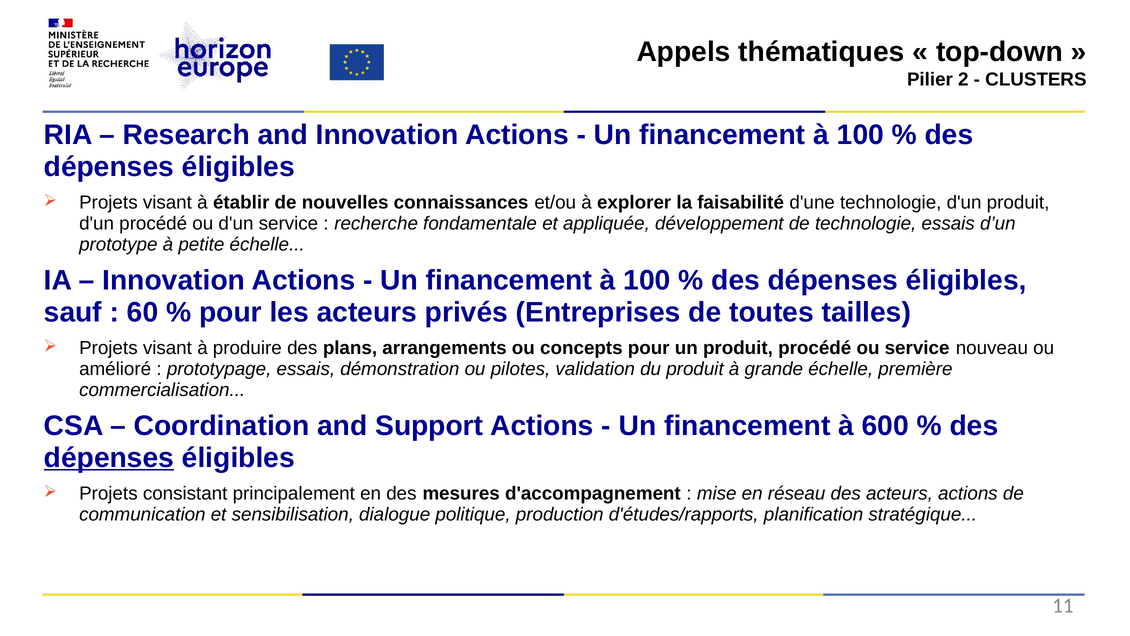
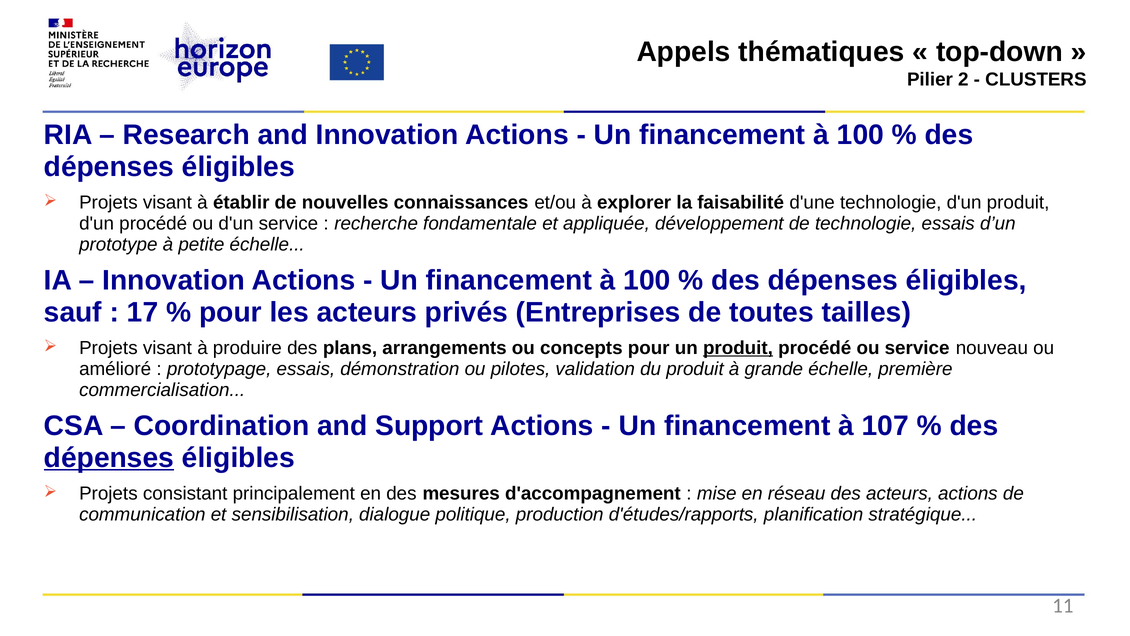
60: 60 -> 17
produit at (738, 348) underline: none -> present
600: 600 -> 107
